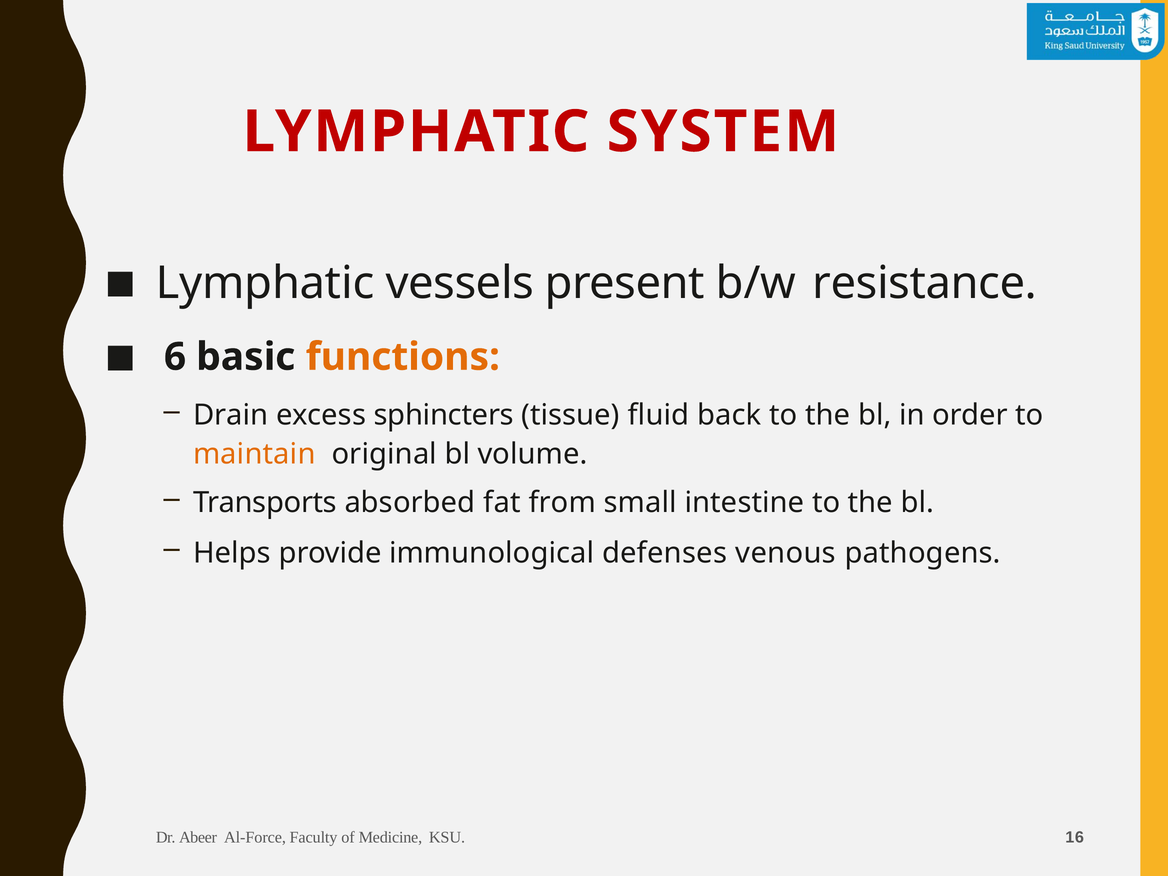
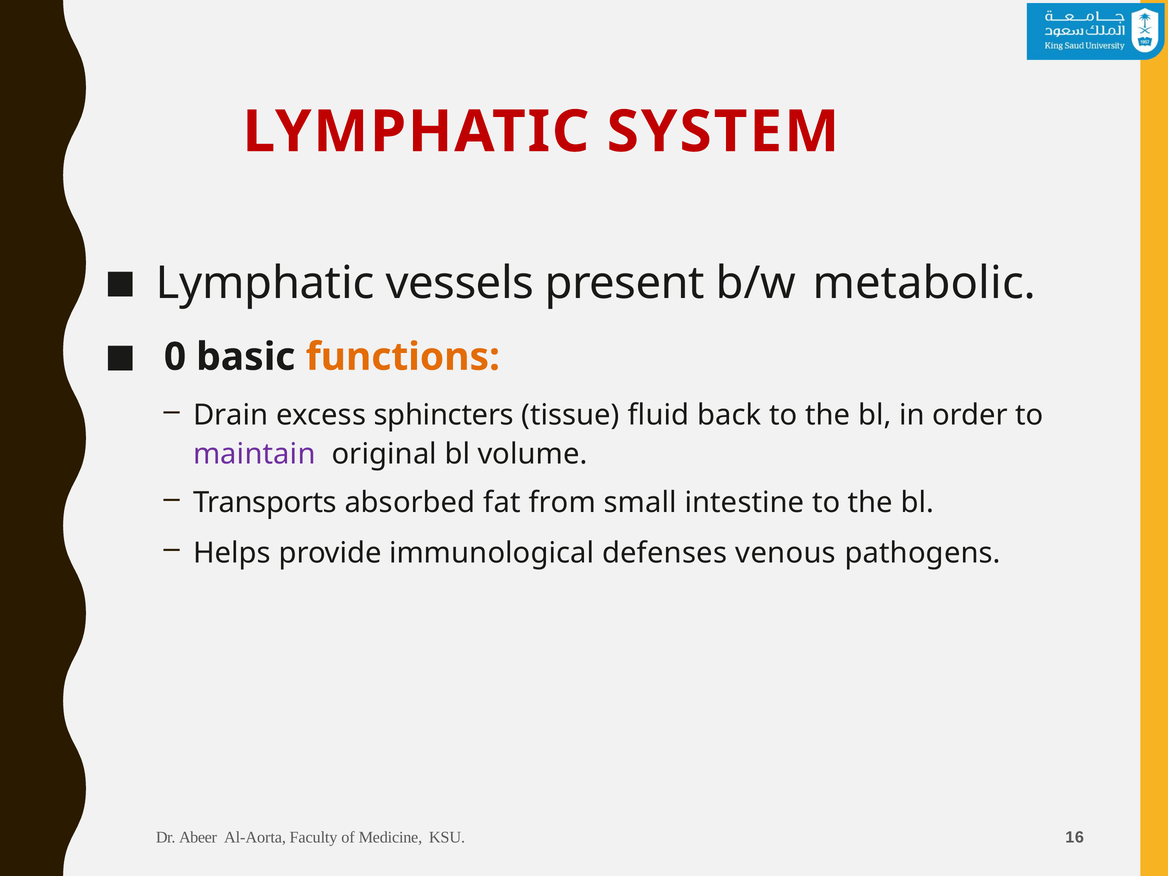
resistance: resistance -> metabolic
6: 6 -> 0
maintain colour: orange -> purple
Al-Force: Al-Force -> Al-Aorta
